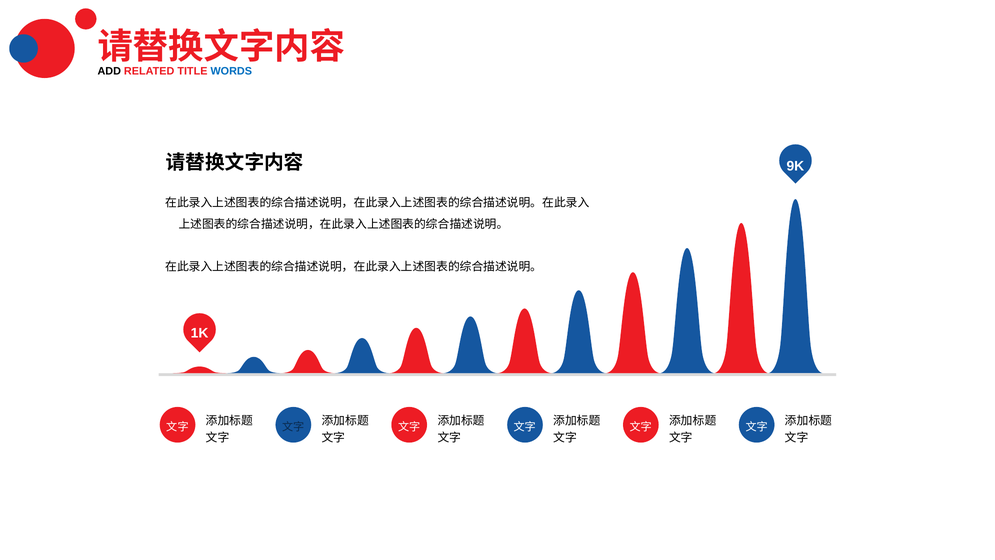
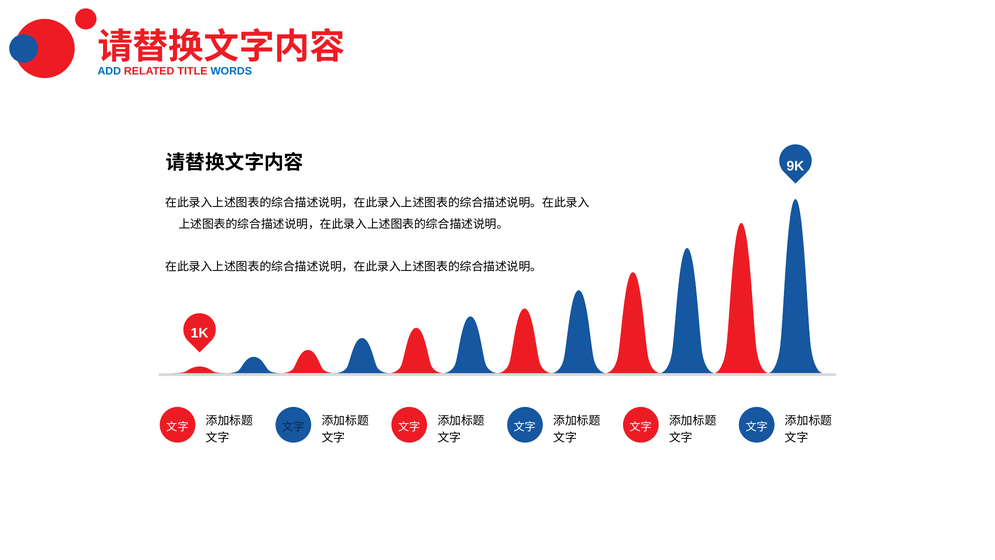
ADD colour: black -> blue
